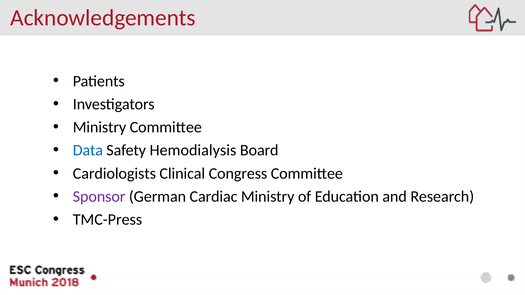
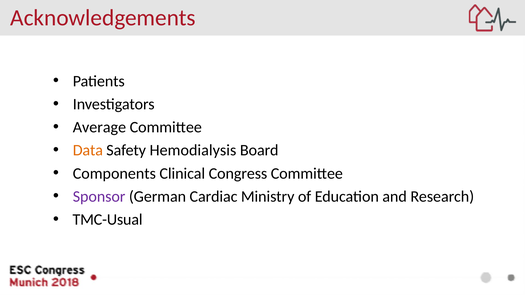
Ministry at (99, 127): Ministry -> Average
Data colour: blue -> orange
Cardiologists: Cardiologists -> Components
TMC-Press: TMC-Press -> TMC-Usual
